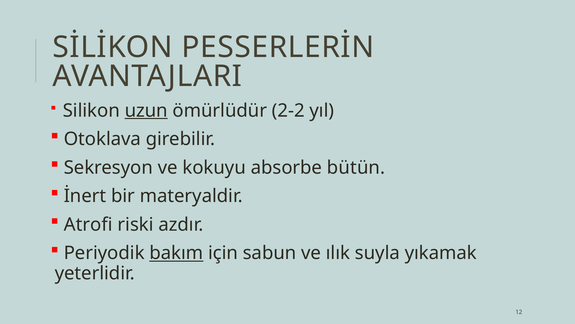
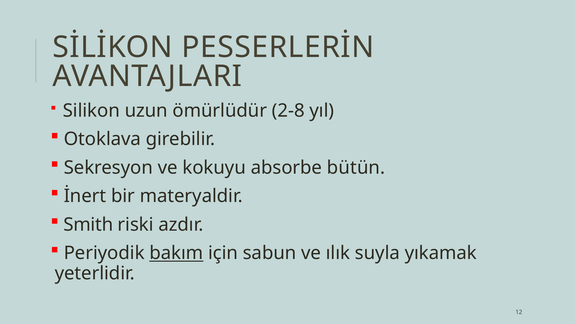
uzun underline: present -> none
2-2: 2-2 -> 2-8
Atrofi: Atrofi -> Smith
